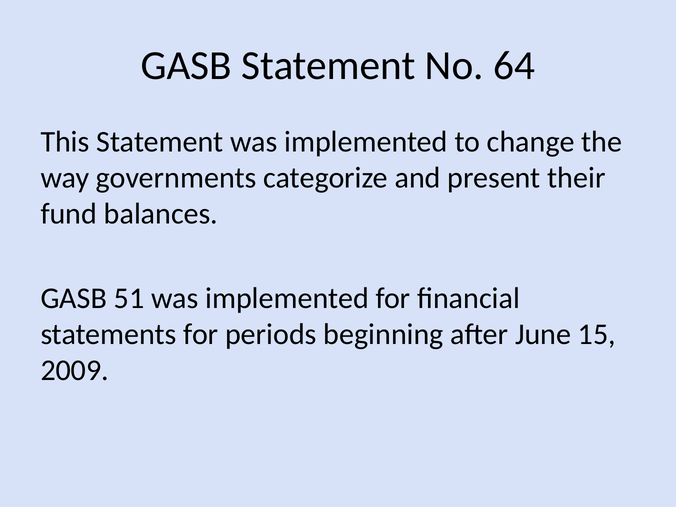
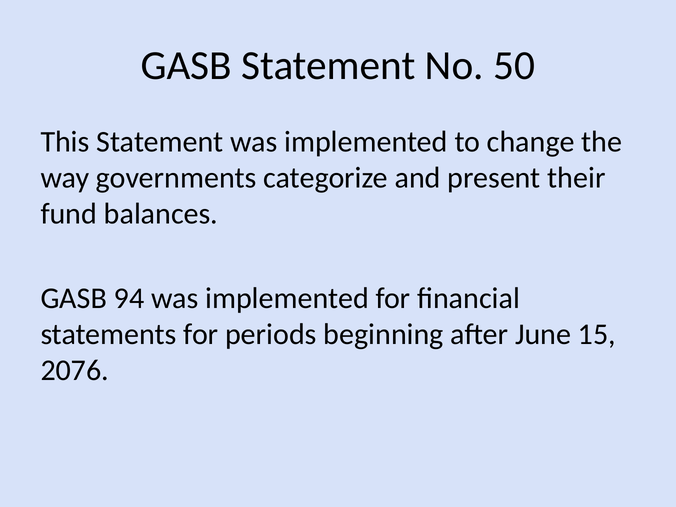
64: 64 -> 50
51: 51 -> 94
2009: 2009 -> 2076
